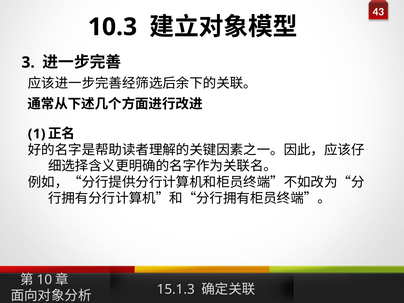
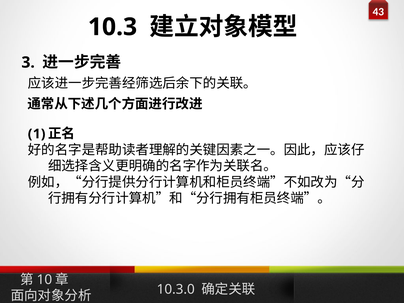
15.1.3: 15.1.3 -> 10.3.0
